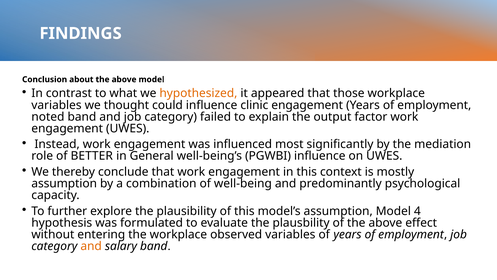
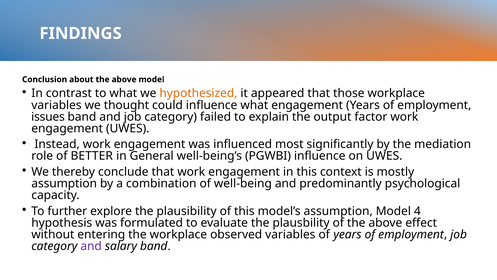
influence clinic: clinic -> what
noted: noted -> issues
and at (91, 246) colour: orange -> purple
